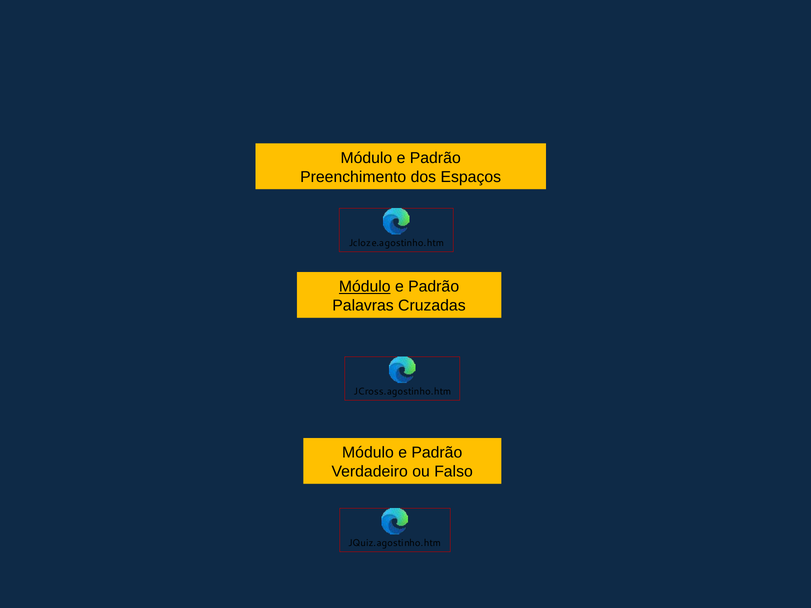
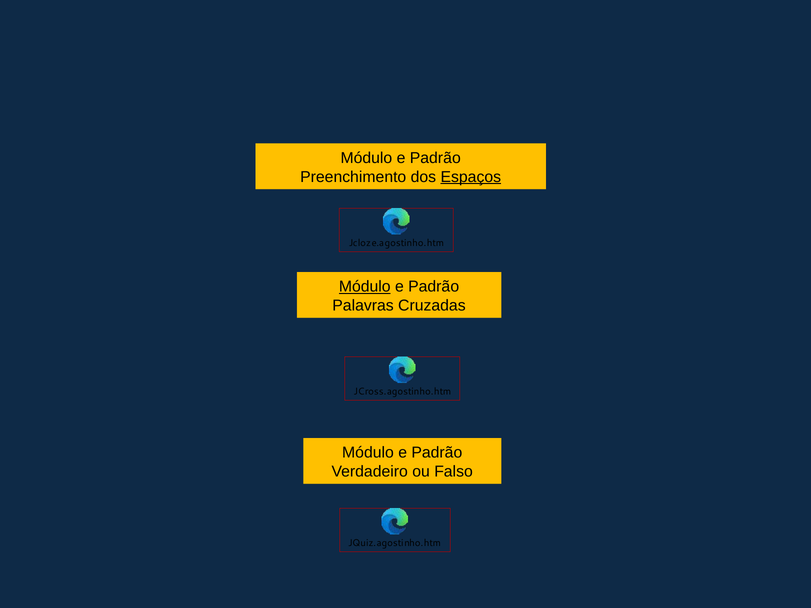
Espaços underline: none -> present
